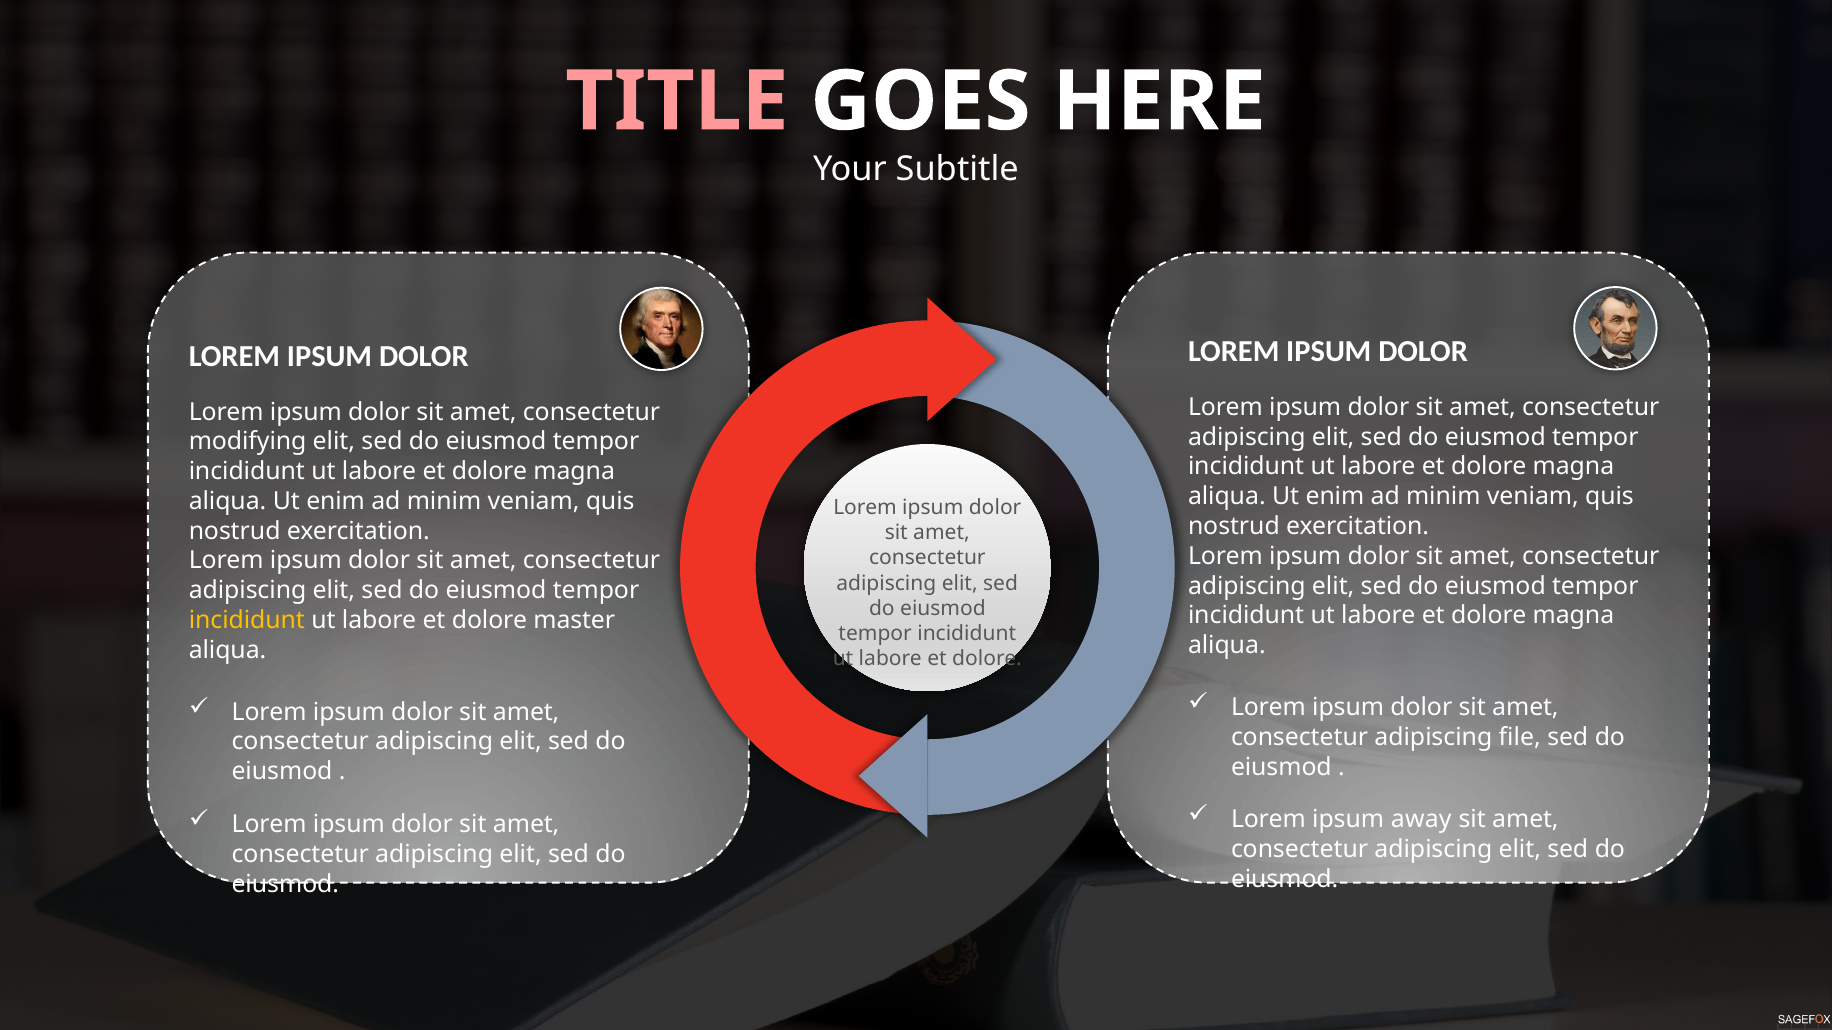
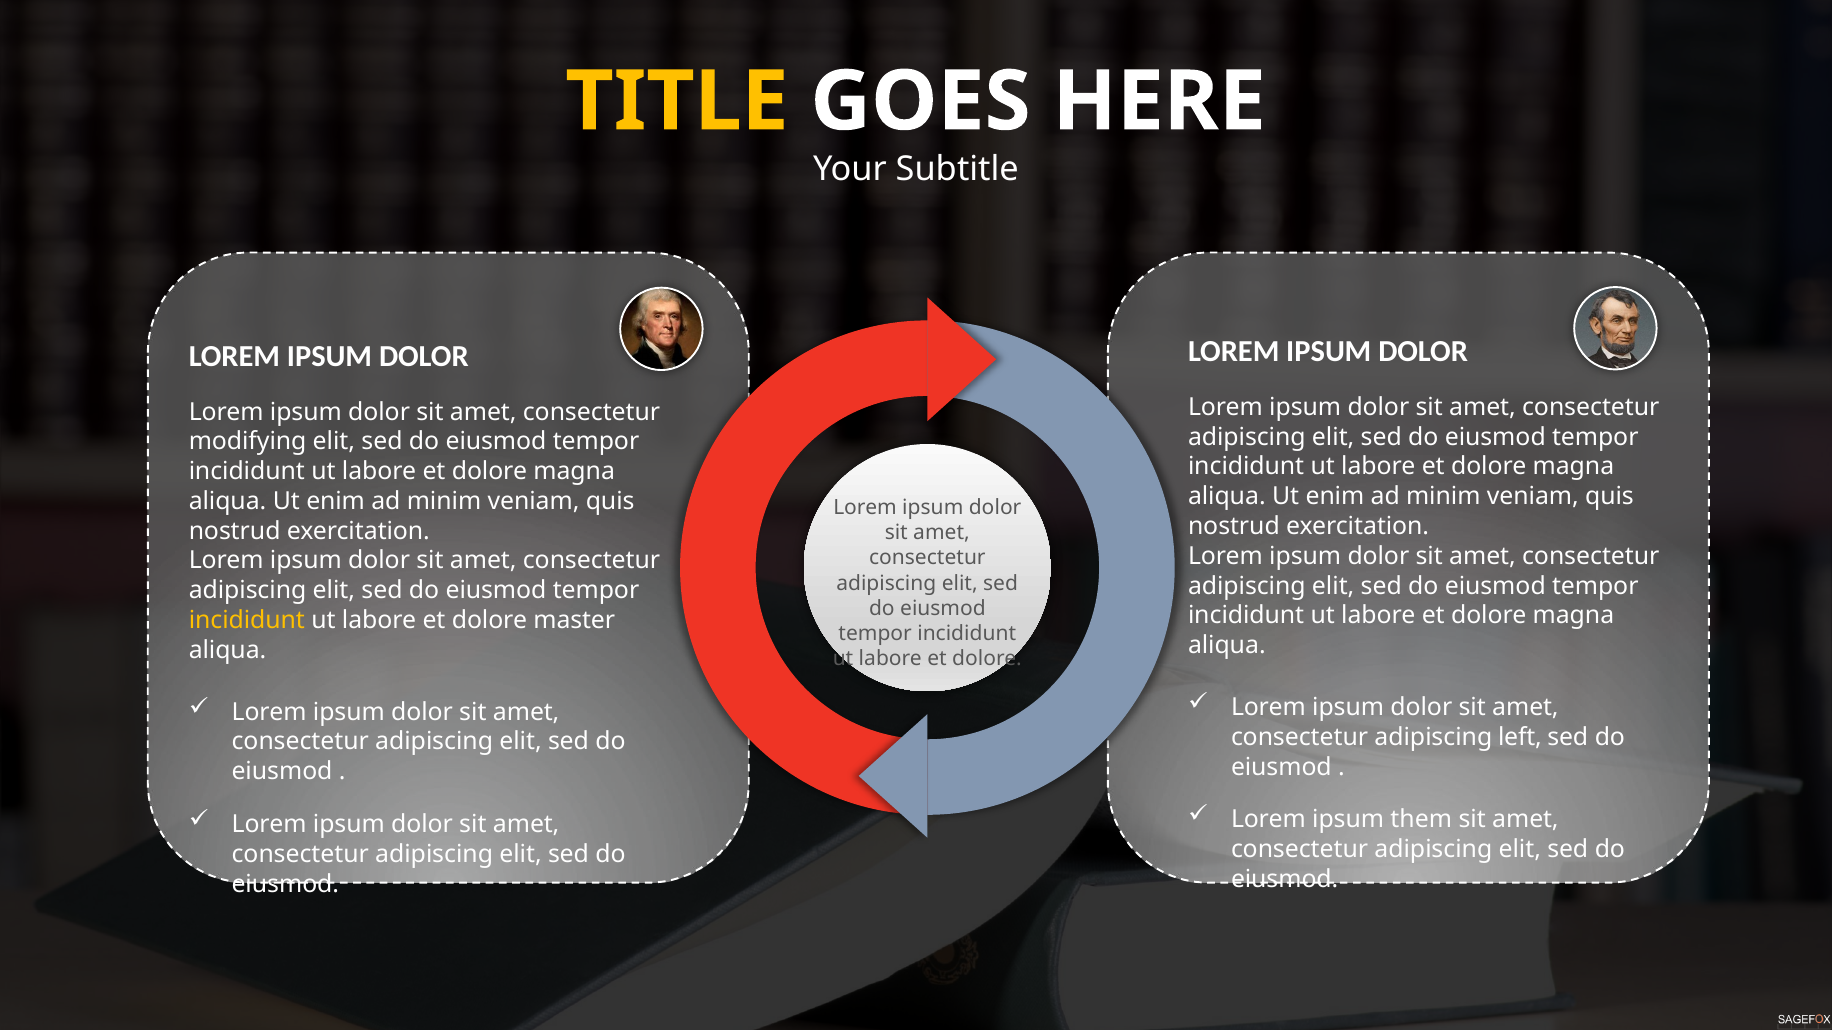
TITLE colour: pink -> yellow
file: file -> left
away: away -> them
